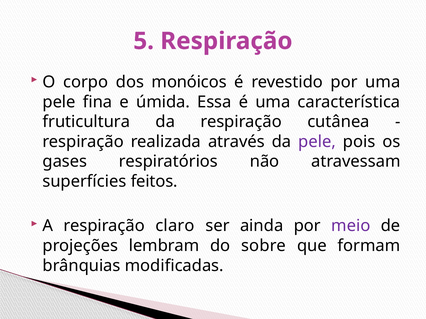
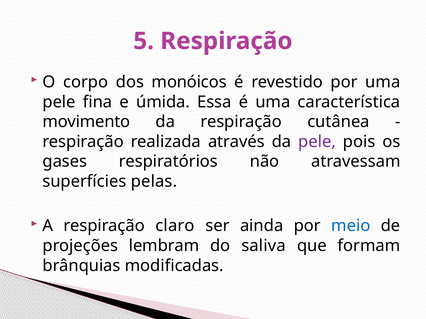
fruticultura: fruticultura -> movimento
feitos: feitos -> pelas
meio colour: purple -> blue
sobre: sobre -> saliva
